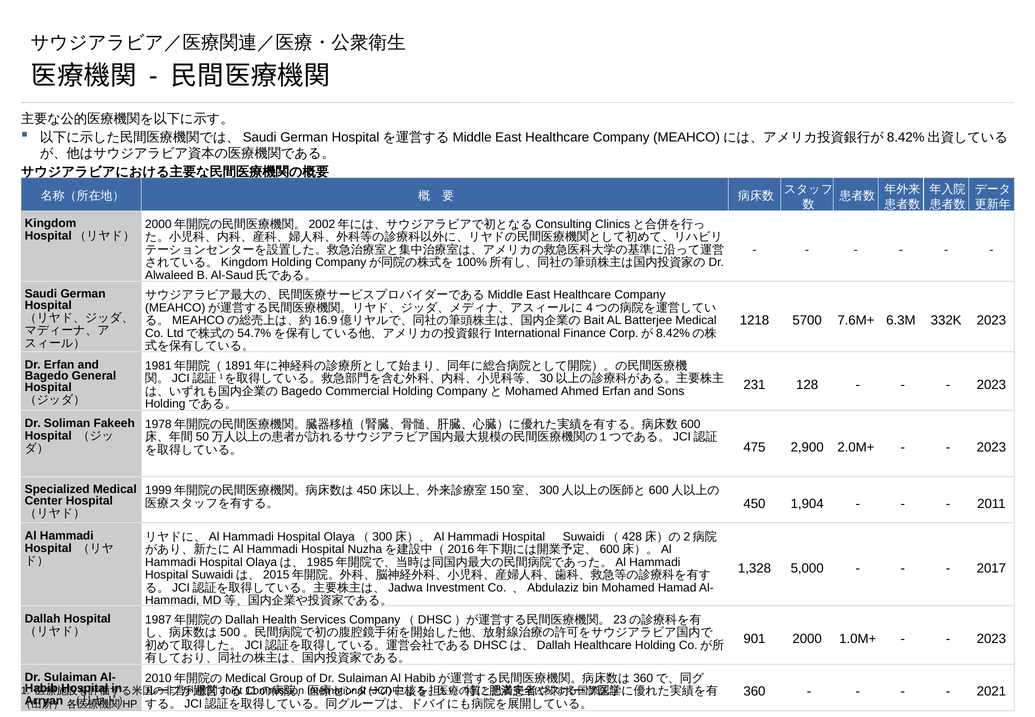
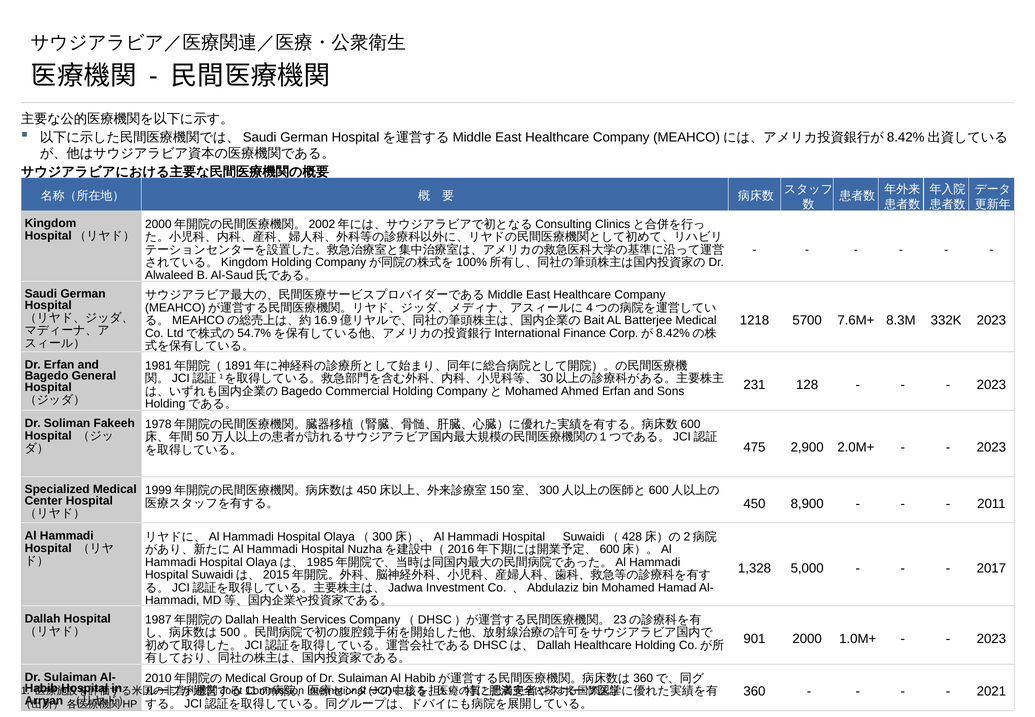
6.3M: 6.3M -> 8.3M
1,904: 1,904 -> 8,900
